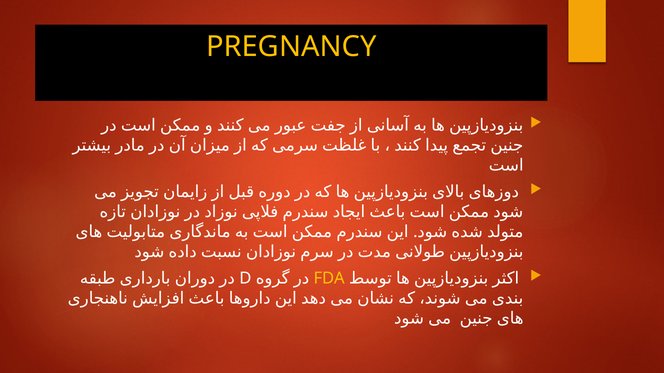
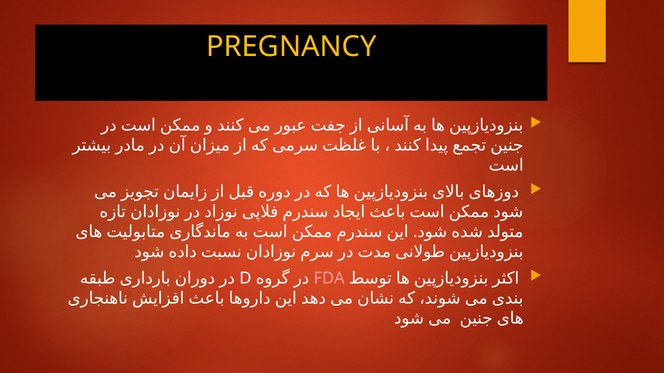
FDA colour: yellow -> pink
